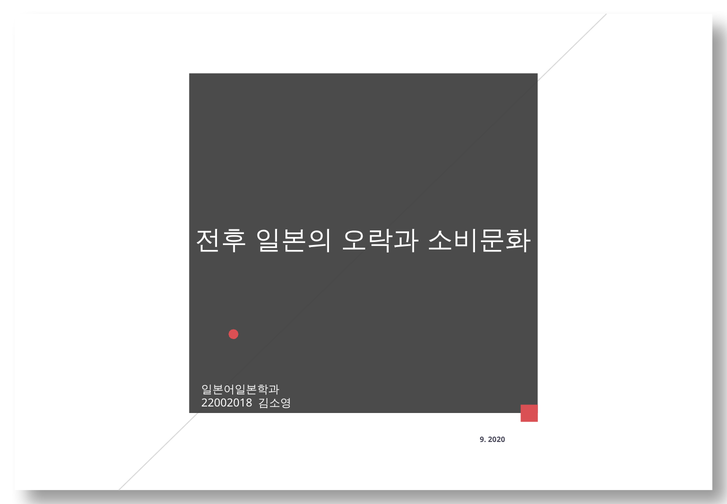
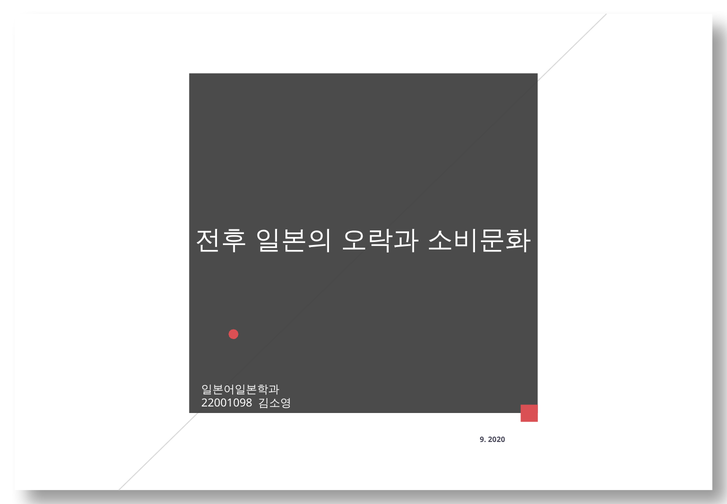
22002018: 22002018 -> 22001098
